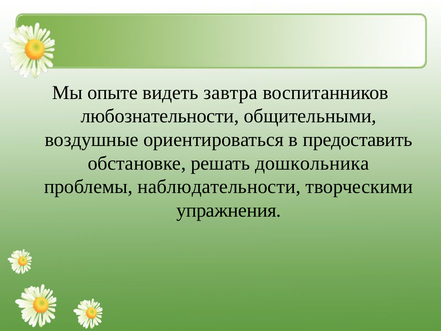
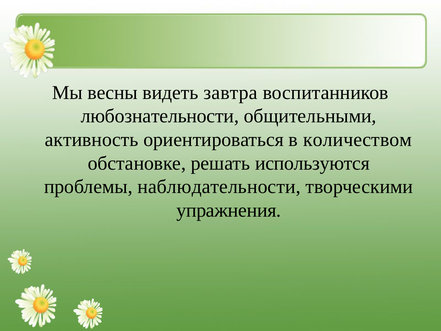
опыте: опыте -> весны
воздушные: воздушные -> активность
предоставить: предоставить -> количеством
дошкольника: дошкольника -> используются
